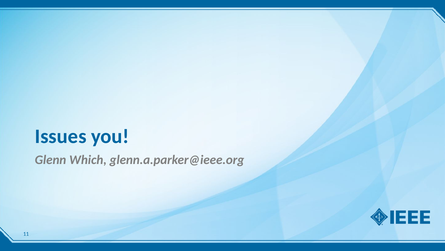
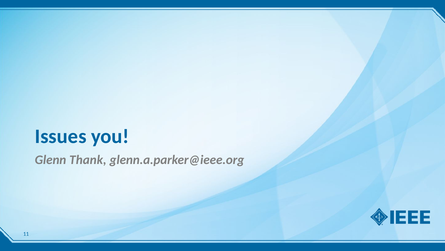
Which: Which -> Thank
